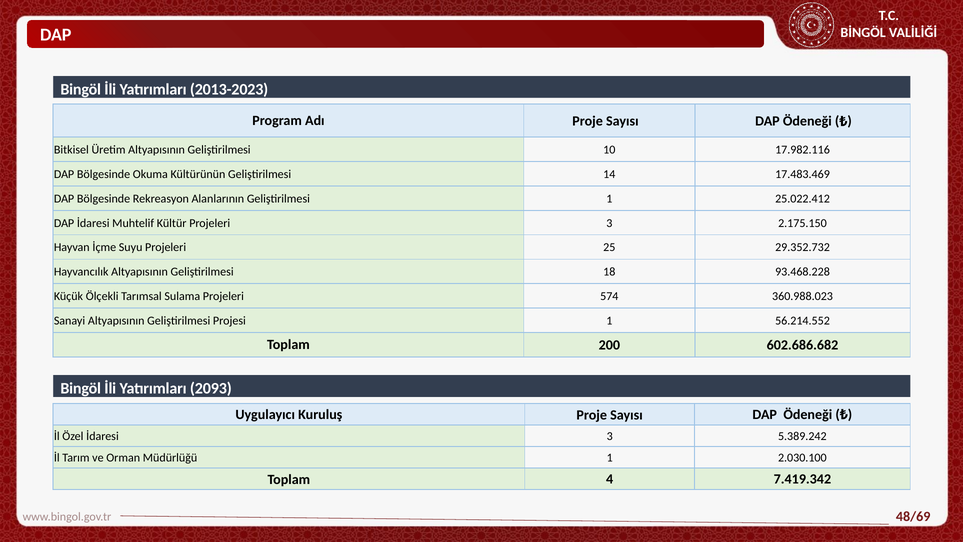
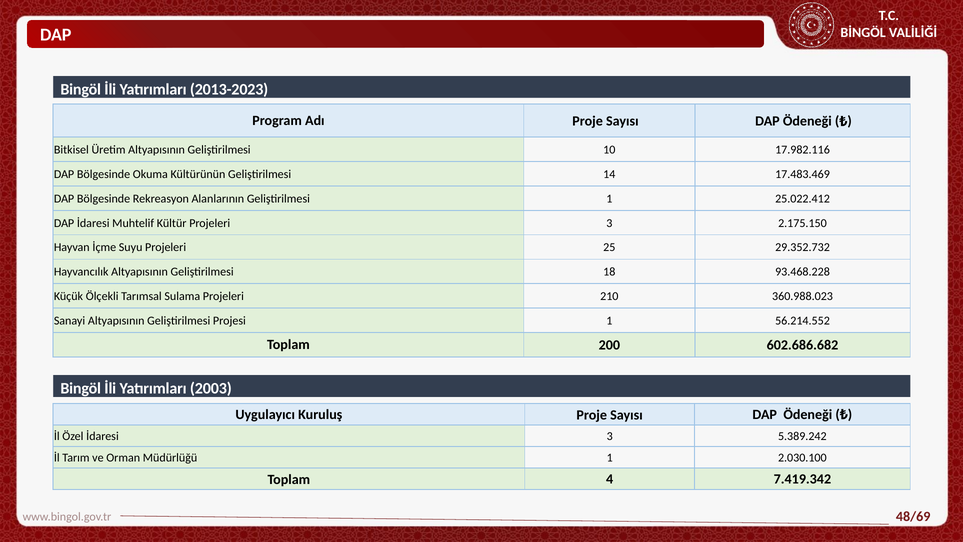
574: 574 -> 210
2093: 2093 -> 2003
